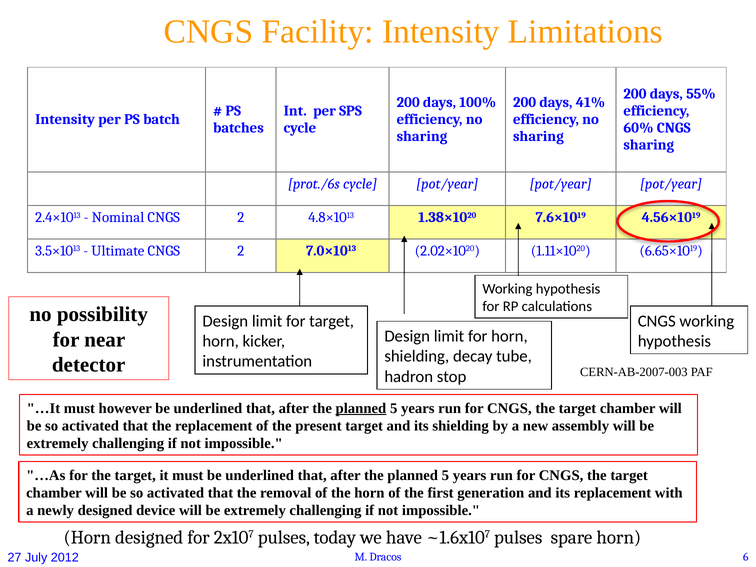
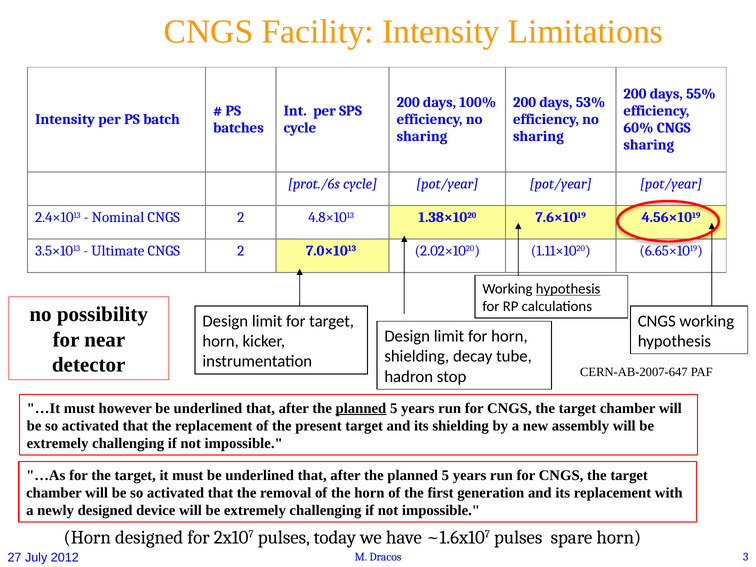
41%: 41% -> 53%
hypothesis at (568, 289) underline: none -> present
CERN-AB-2007-003: CERN-AB-2007-003 -> CERN-AB-2007-647
6: 6 -> 3
